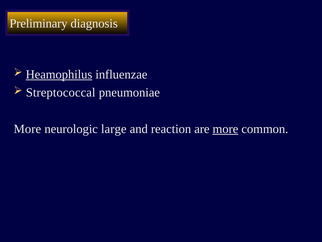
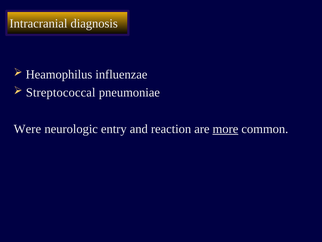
Preliminary: Preliminary -> Intracranial
Heamophilus underline: present -> none
More at (27, 129): More -> Were
large: large -> entry
